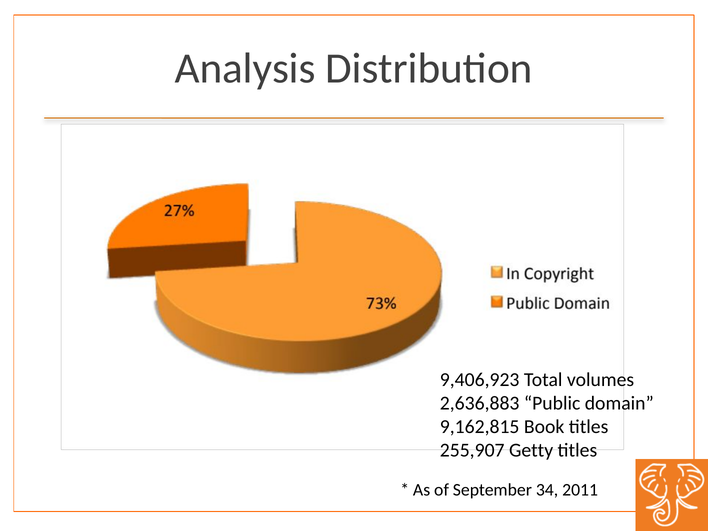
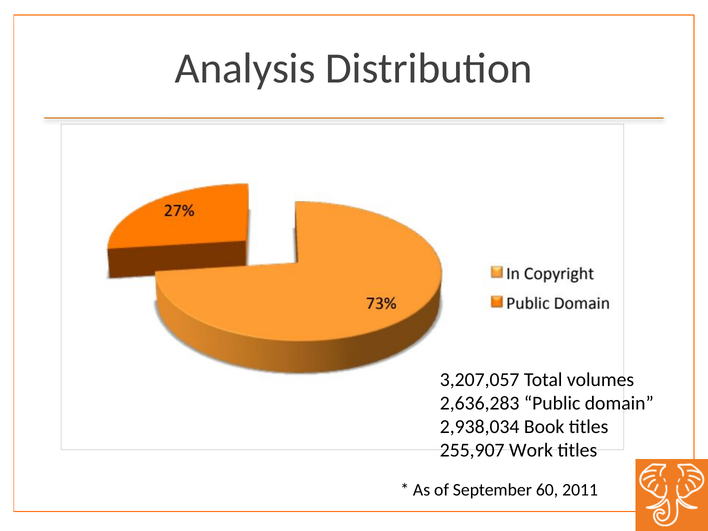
9,406,923: 9,406,923 -> 3,207,057
2,636,883: 2,636,883 -> 2,636,283
9,162,815: 9,162,815 -> 2,938,034
Getty: Getty -> Work
34: 34 -> 60
